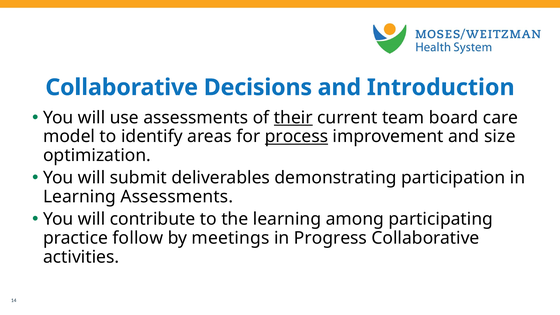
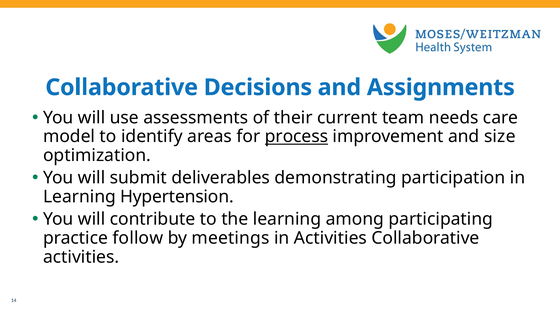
Introduction: Introduction -> Assignments
their underline: present -> none
board: board -> needs
Learning Assessments: Assessments -> Hypertension
in Progress: Progress -> Activities
